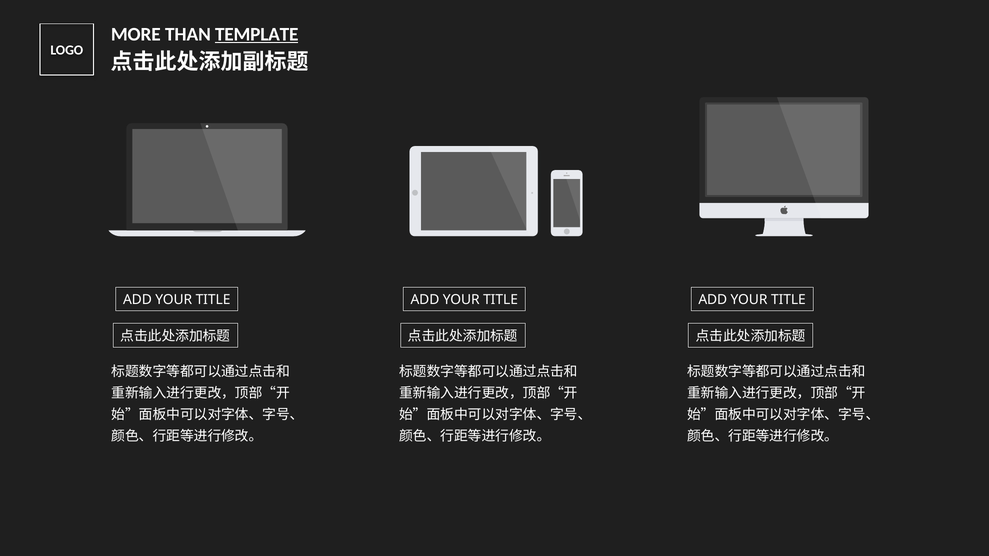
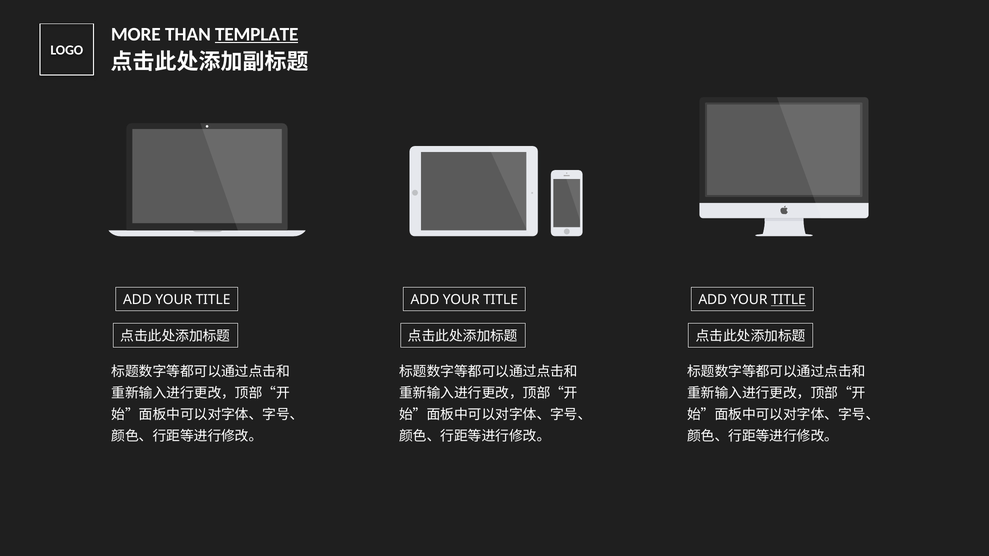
TITLE at (788, 300) underline: none -> present
